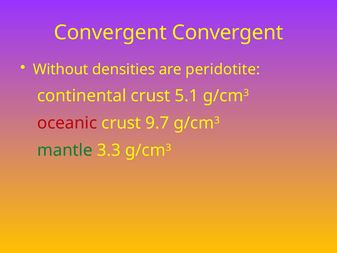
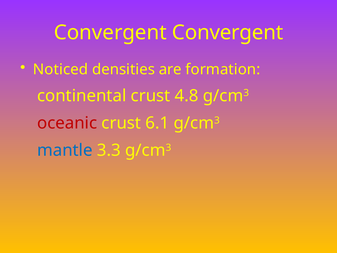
Without: Without -> Noticed
peridotite: peridotite -> formation
5.1: 5.1 -> 4.8
9.7: 9.7 -> 6.1
mantle colour: green -> blue
